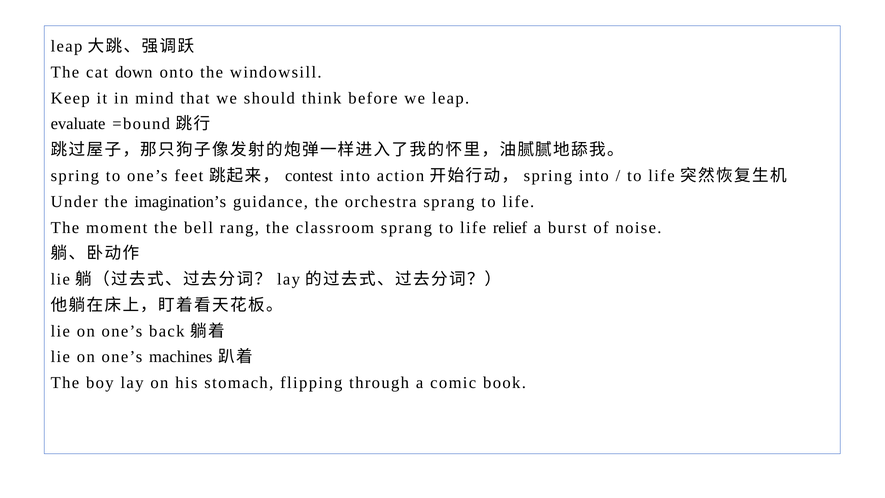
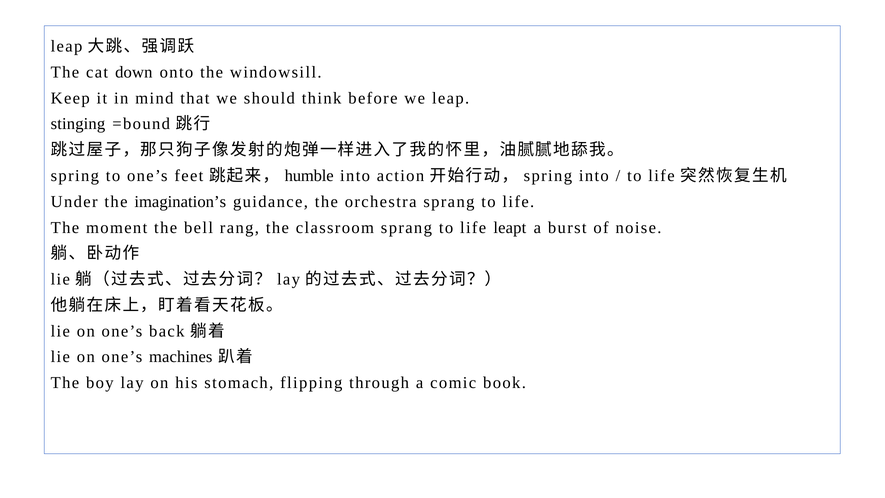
evaluate: evaluate -> stinging
contest: contest -> humble
relief: relief -> leapt
